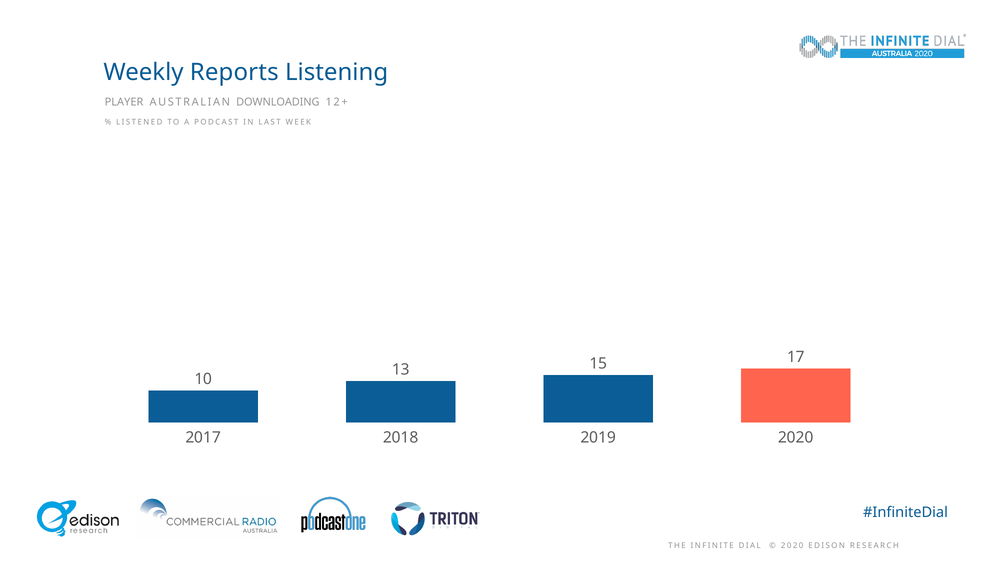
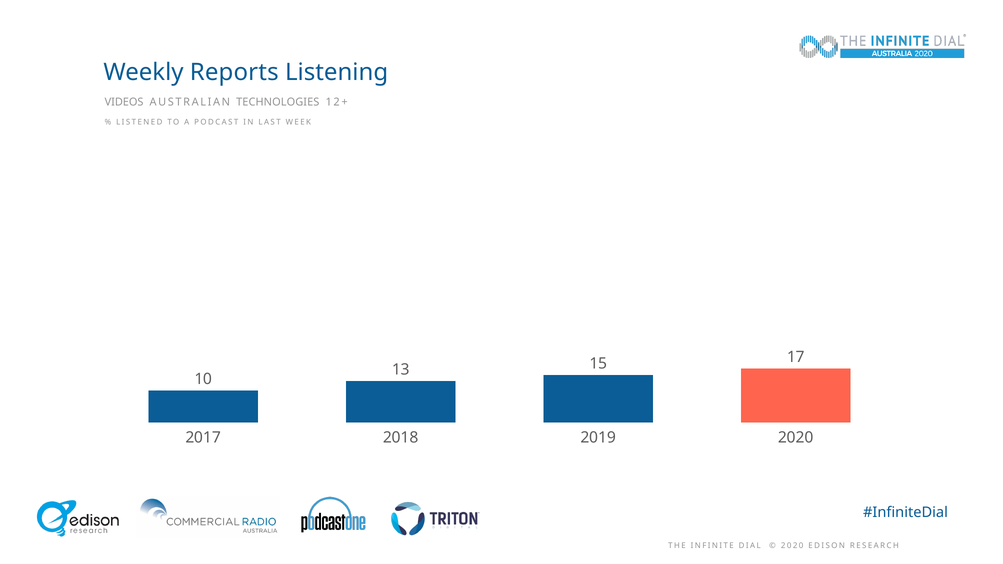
PLAYER: PLAYER -> VIDEOS
DOWNLOADING: DOWNLOADING -> TECHNOLOGIES
